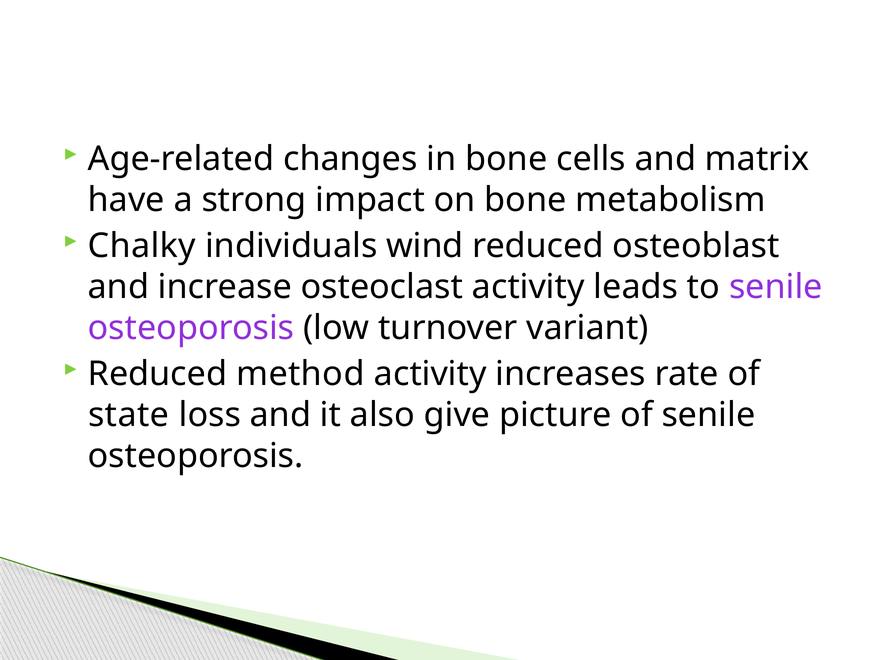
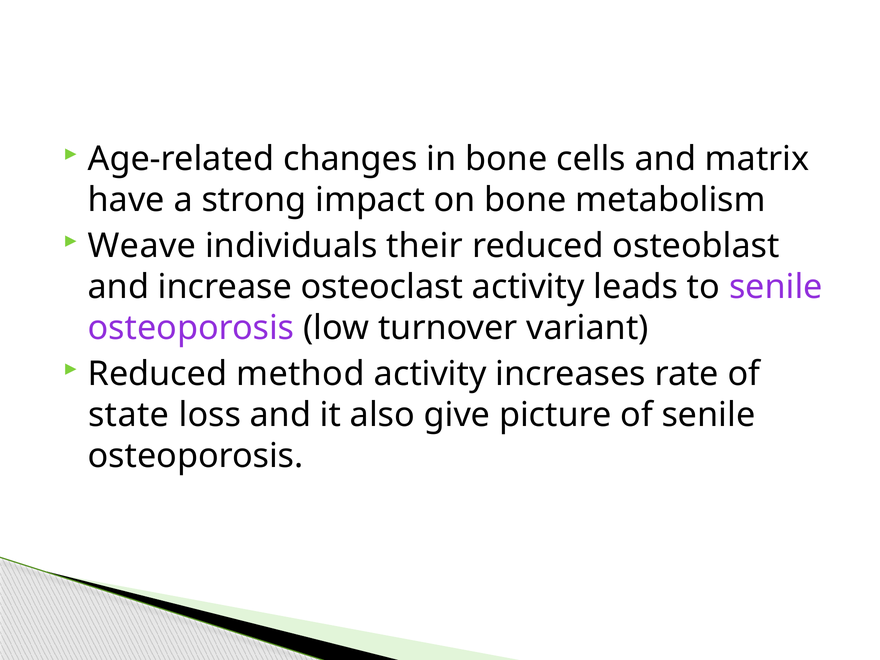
Chalky: Chalky -> Weave
wind: wind -> their
